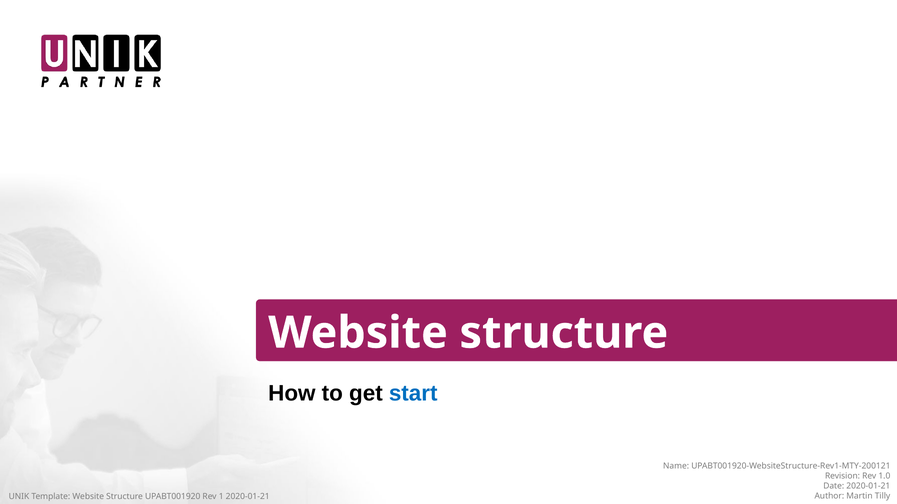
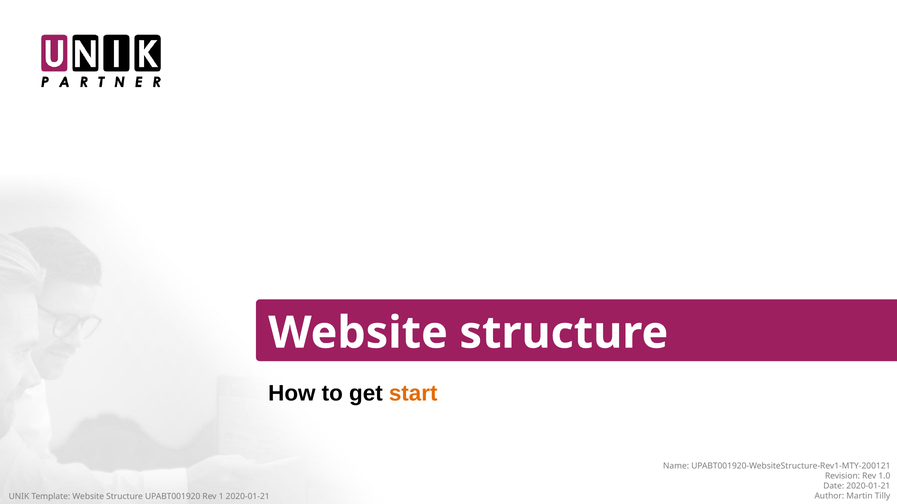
start colour: blue -> orange
